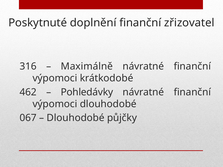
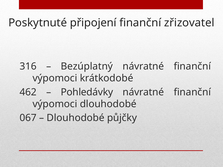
doplnění: doplnění -> připojení
Maximálně: Maximálně -> Bezúplatný
